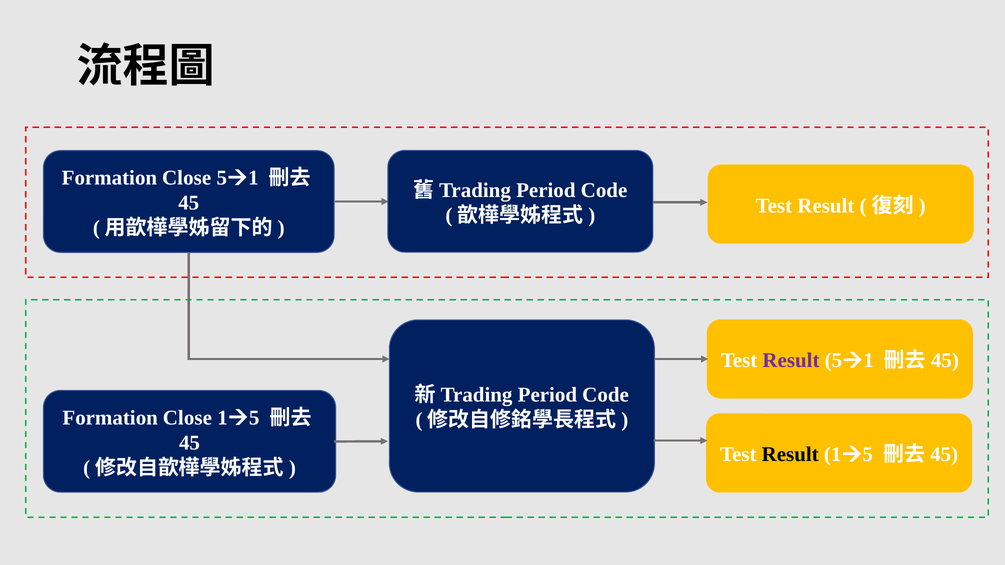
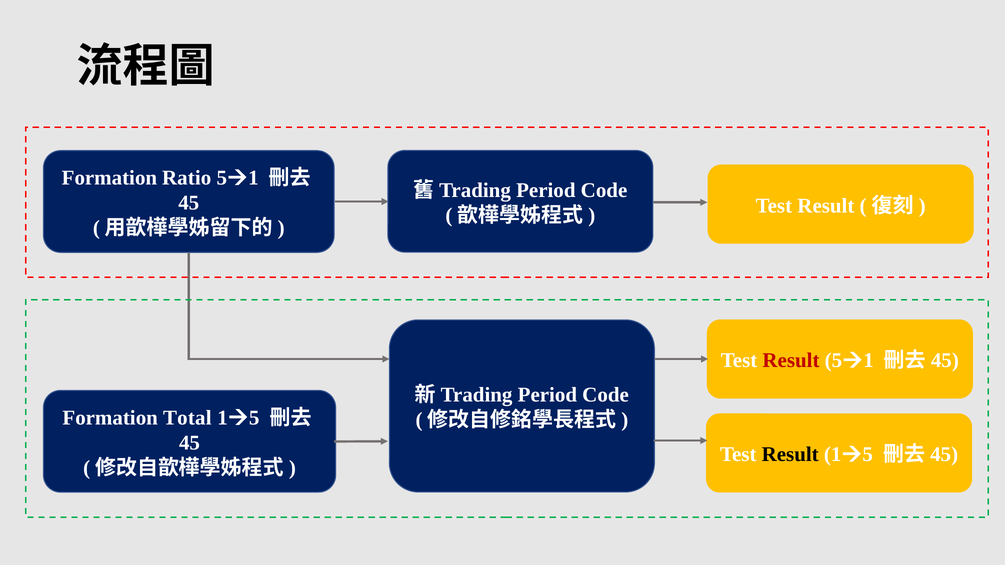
Close at (187, 178): Close -> Ratio
Result at (791, 361) colour: purple -> red
Close at (187, 418): Close -> Total
